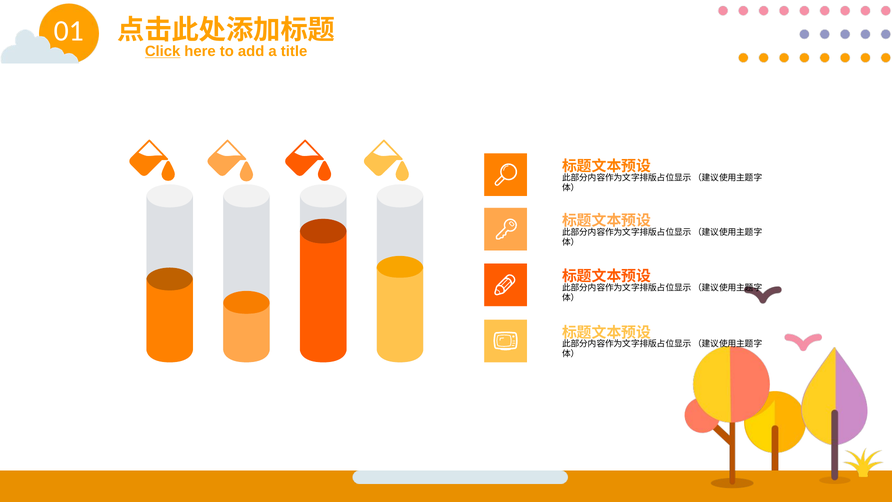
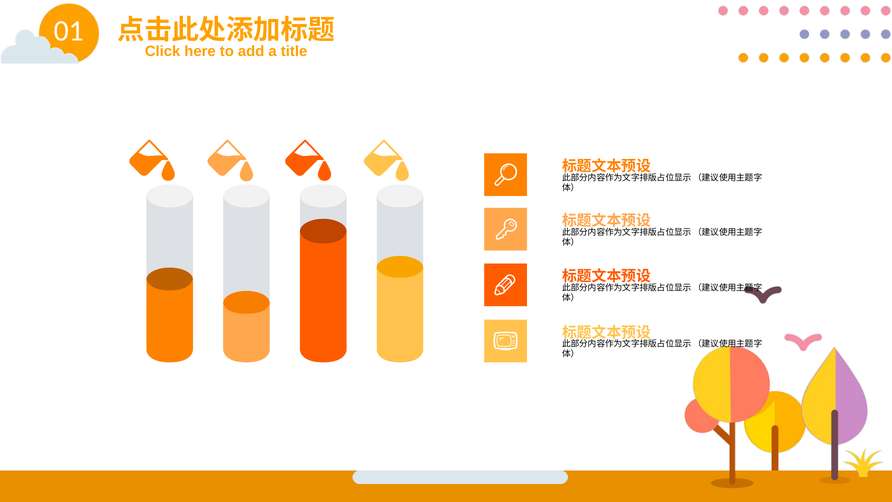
Click underline: present -> none
